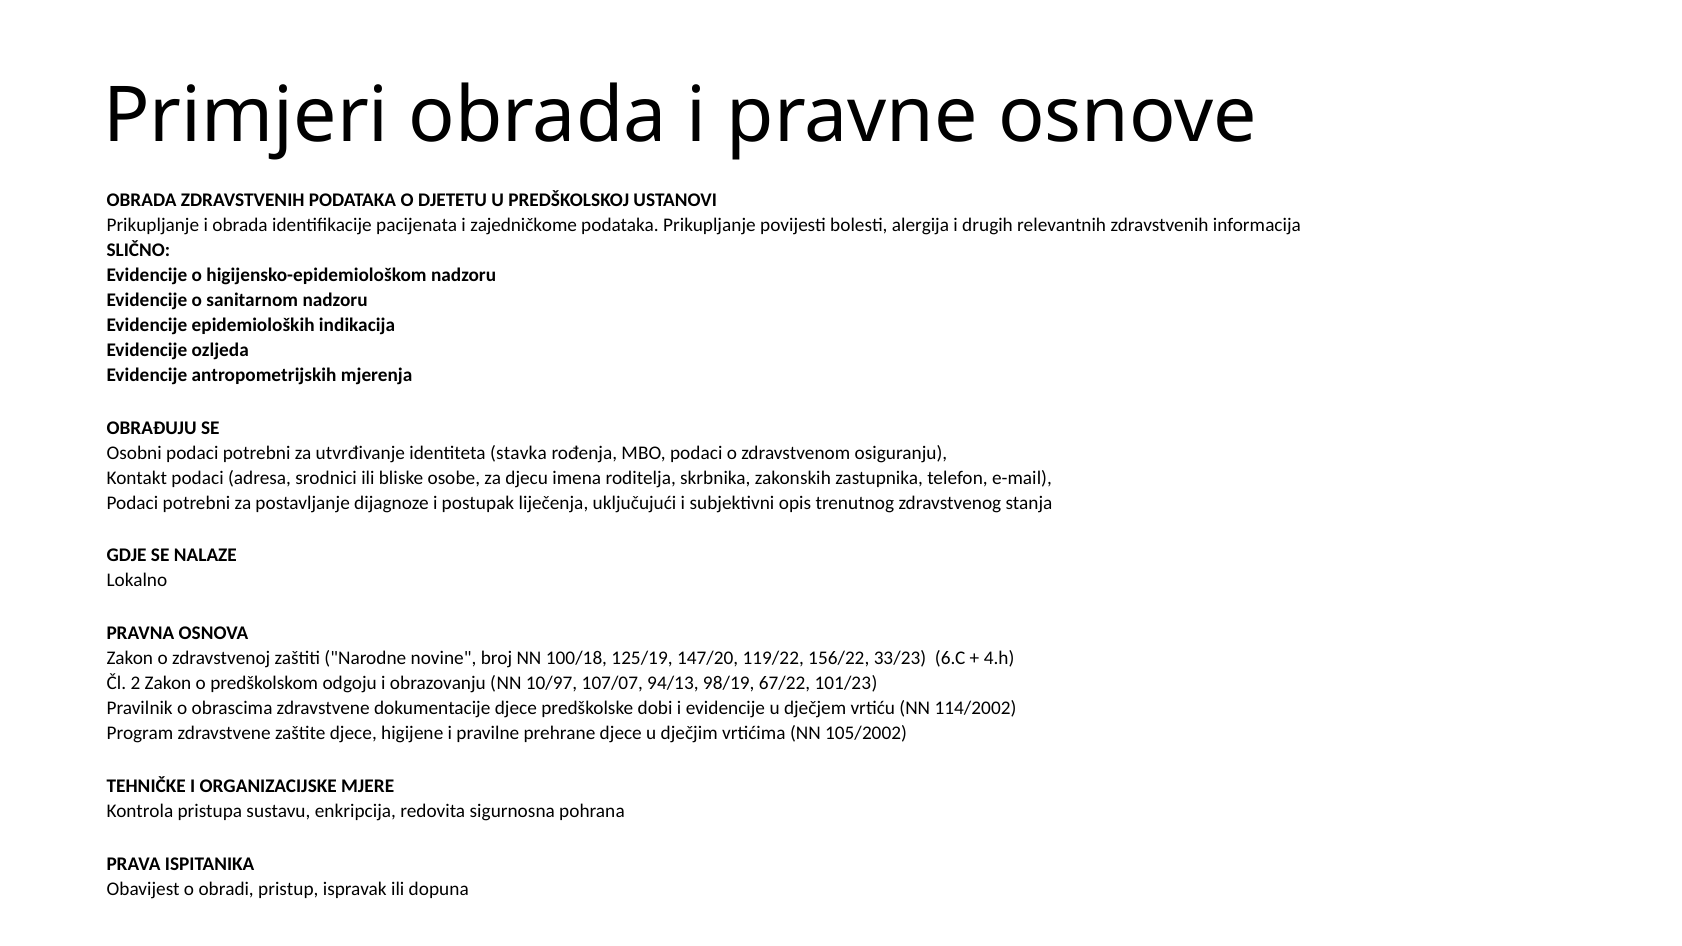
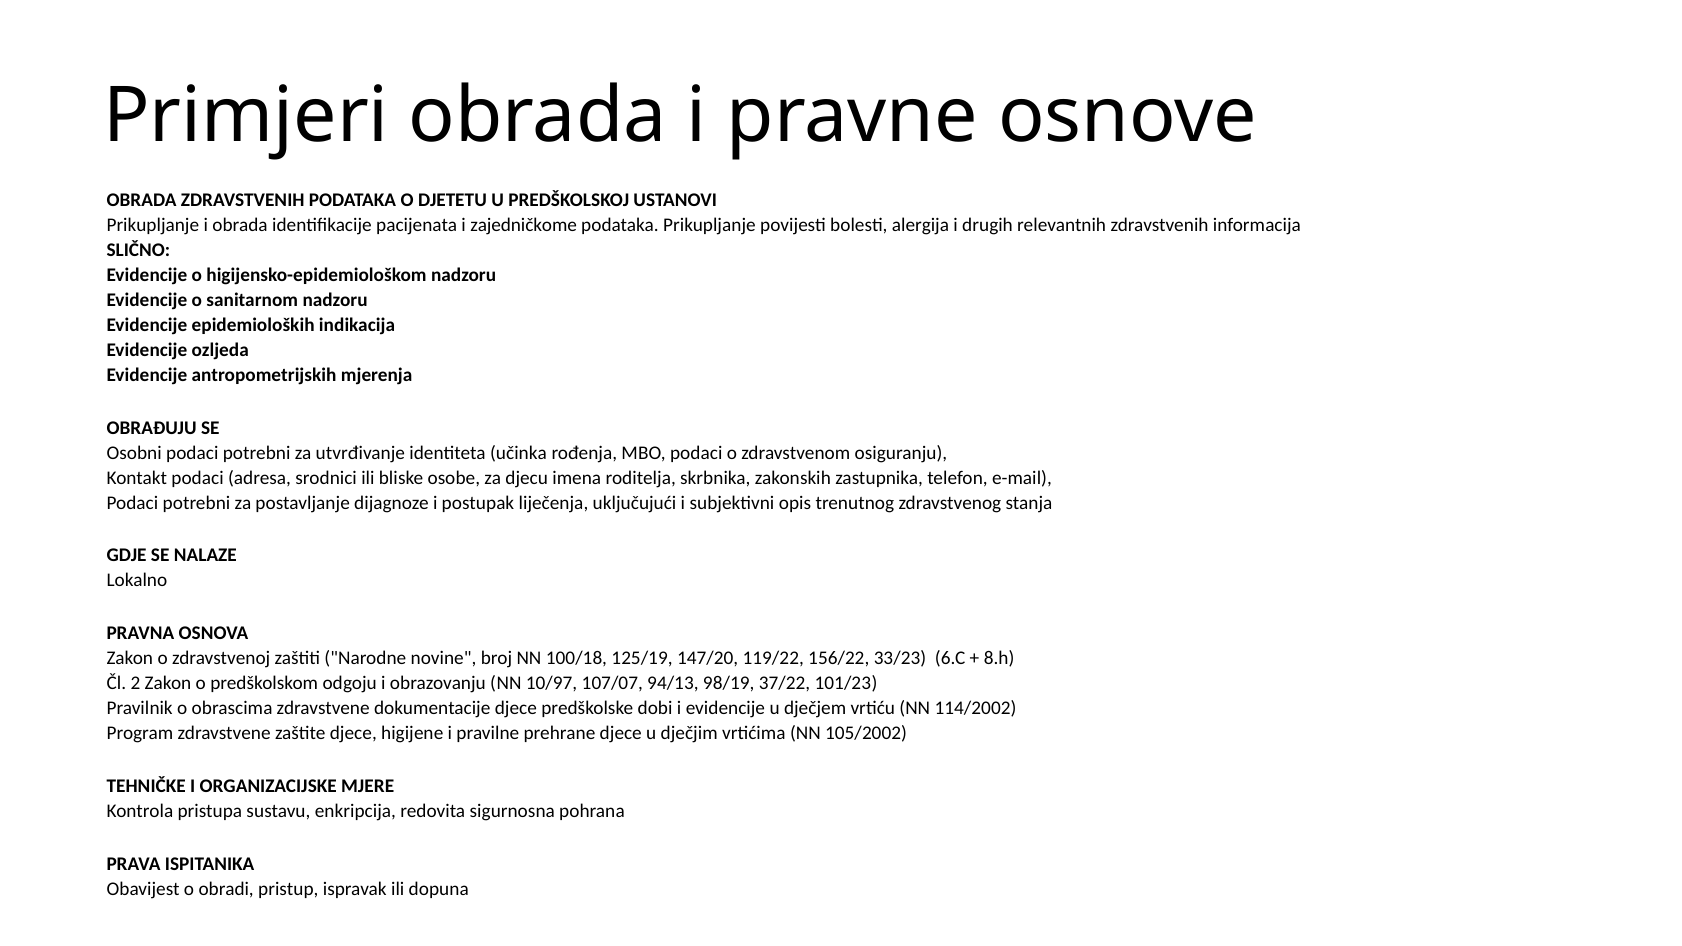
stavka: stavka -> učinka
4.h: 4.h -> 8.h
67/22: 67/22 -> 37/22
